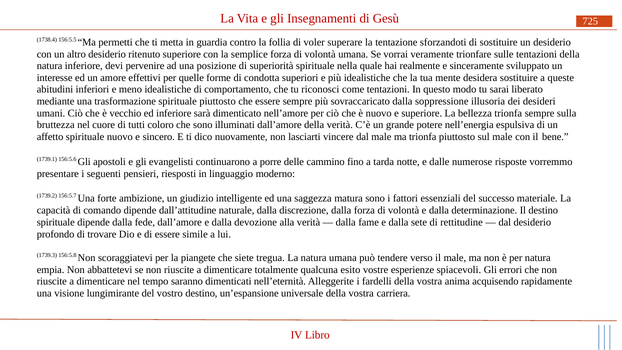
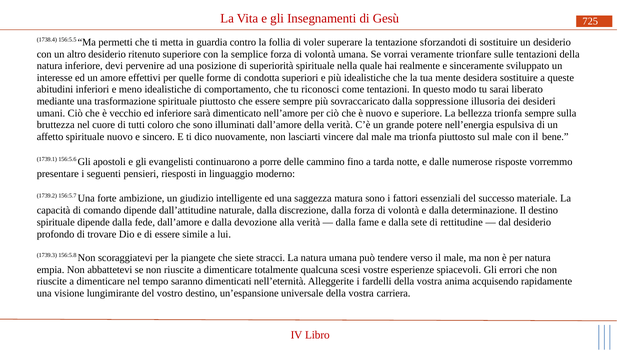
tregua: tregua -> stracci
esito: esito -> scesi
